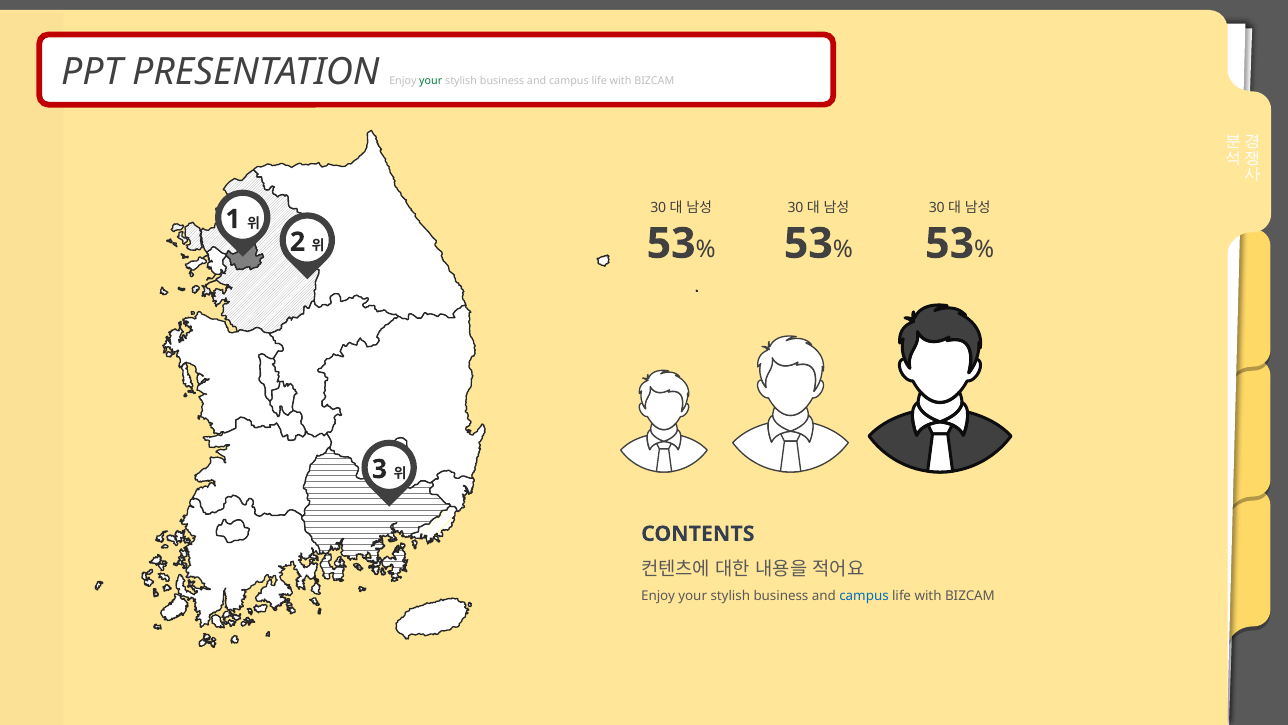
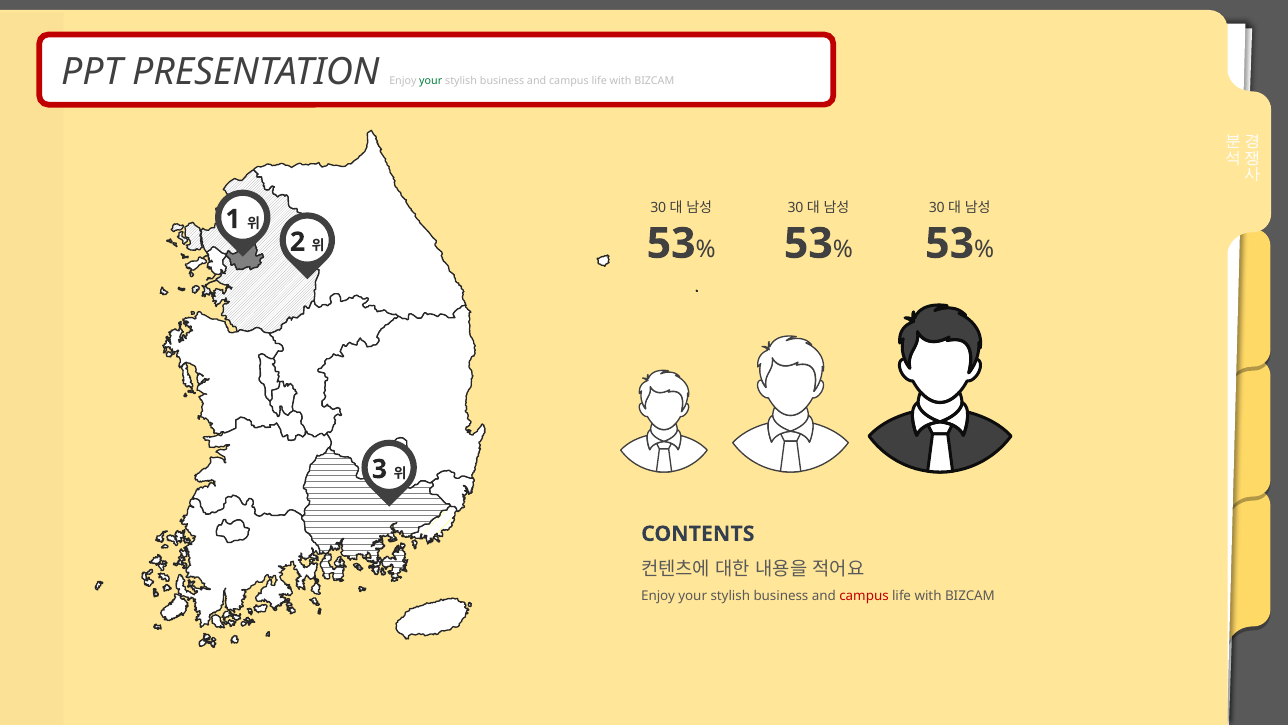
campus at (864, 596) colour: blue -> red
